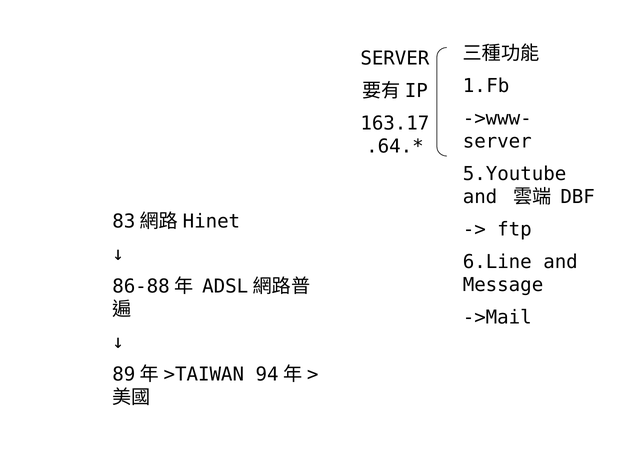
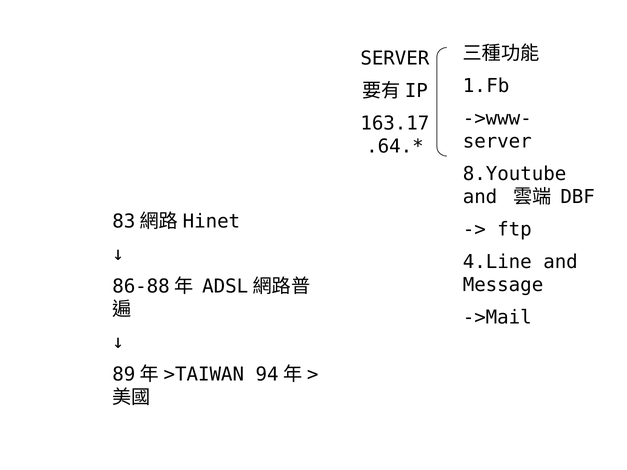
5.Youtube: 5.Youtube -> 8.Youtube
6.Line: 6.Line -> 4.Line
